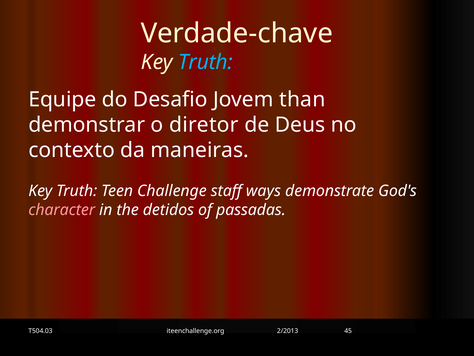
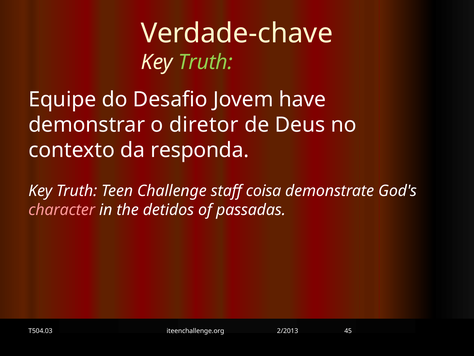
Truth at (206, 62) colour: light blue -> light green
than: than -> have
maneiras: maneiras -> responda
ways: ways -> coisa
